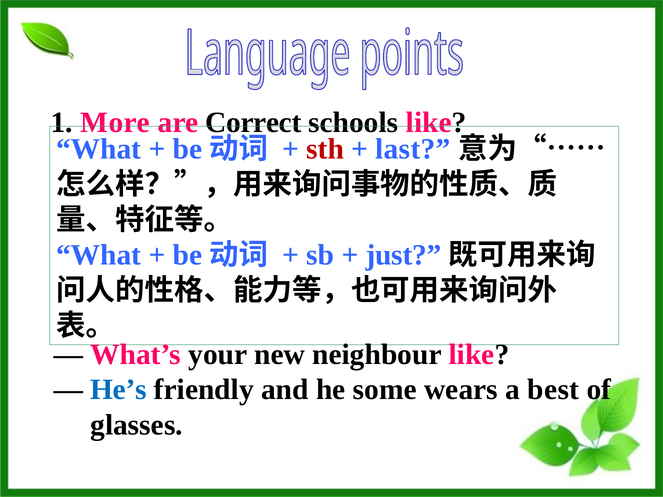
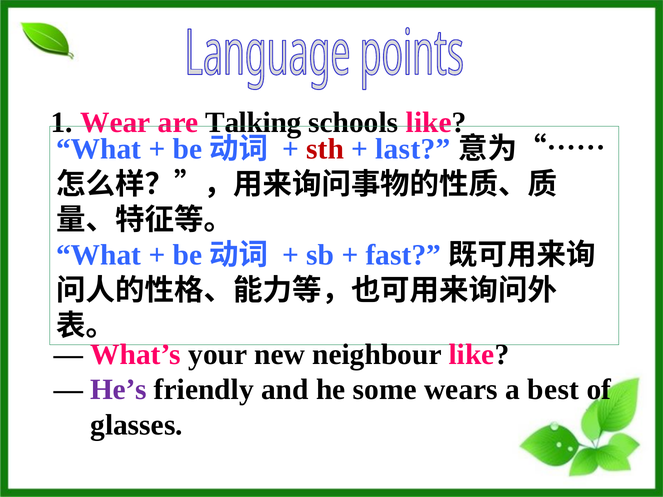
More: More -> Wear
Correct: Correct -> Talking
just: just -> fast
He’s colour: blue -> purple
